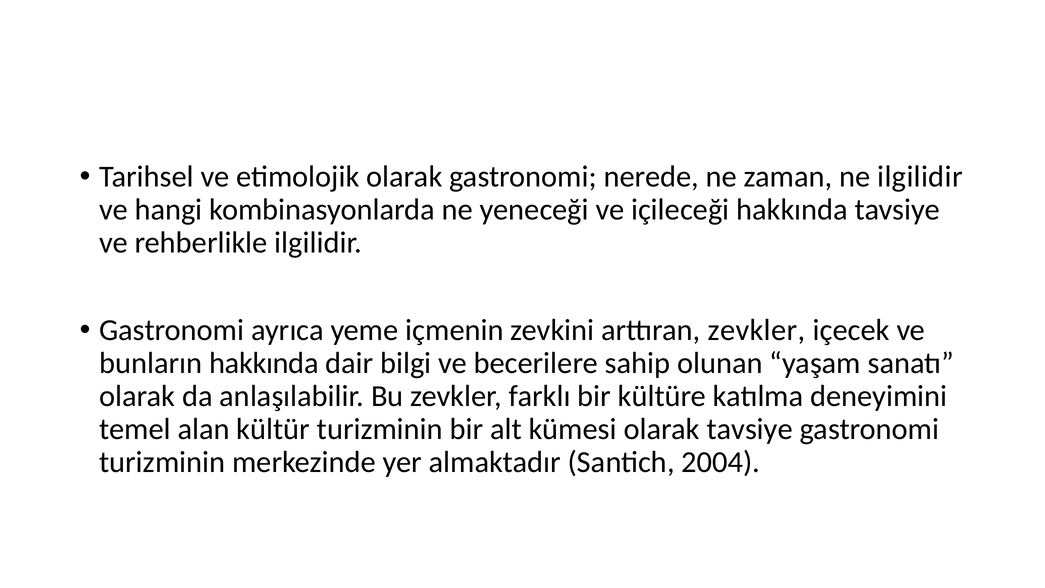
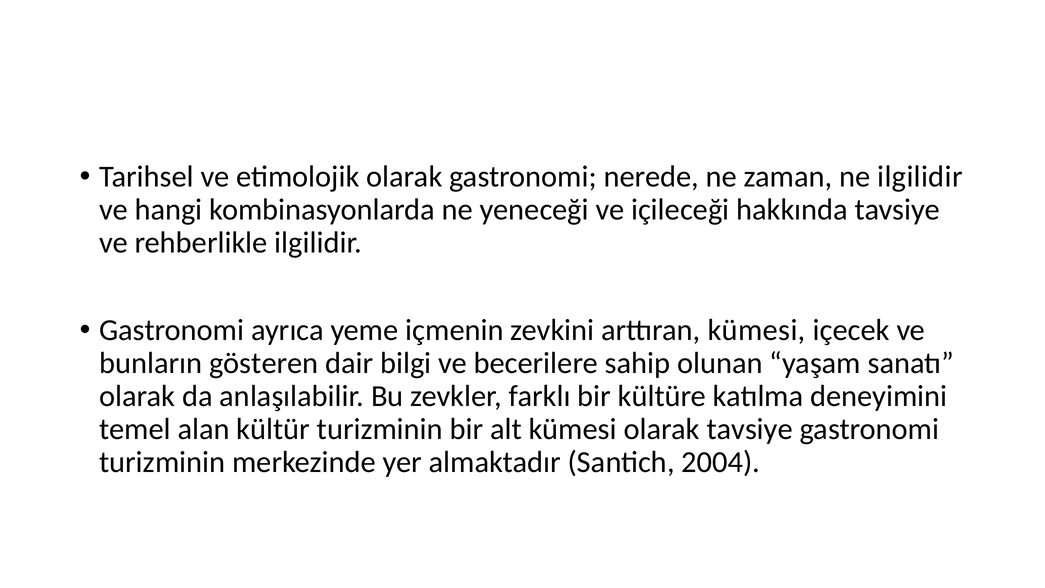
arttıran zevkler: zevkler -> kümesi
bunların hakkında: hakkında -> gösteren
